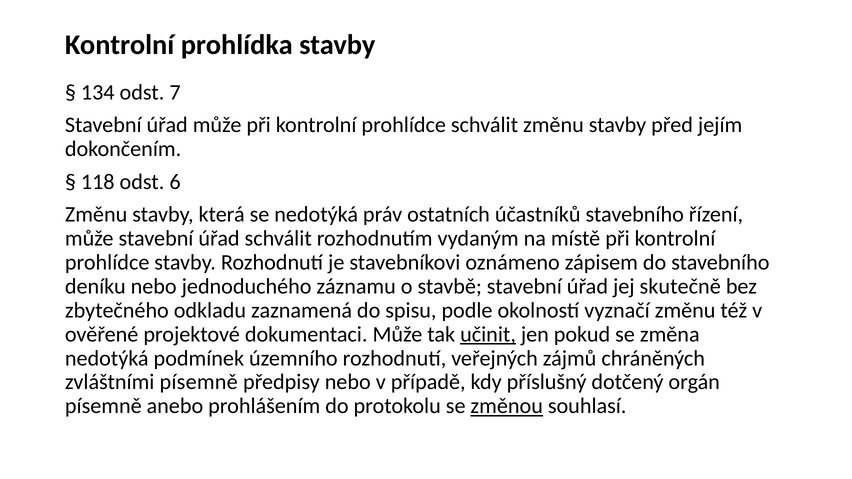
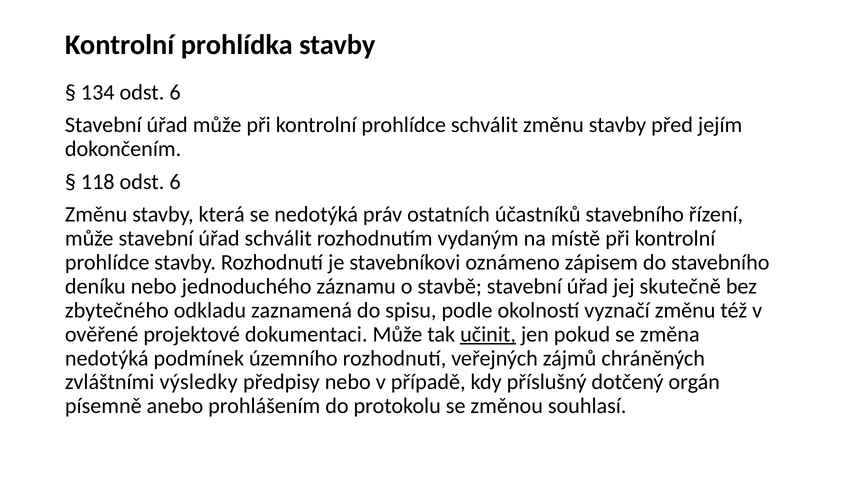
134 odst 7: 7 -> 6
zvláštními písemně: písemně -> výsledky
změnou underline: present -> none
